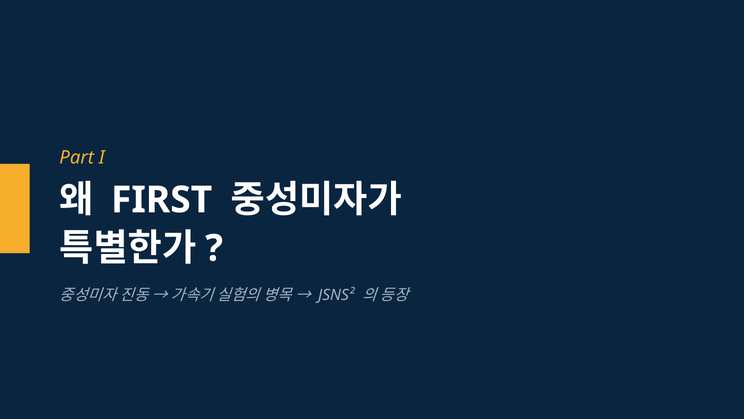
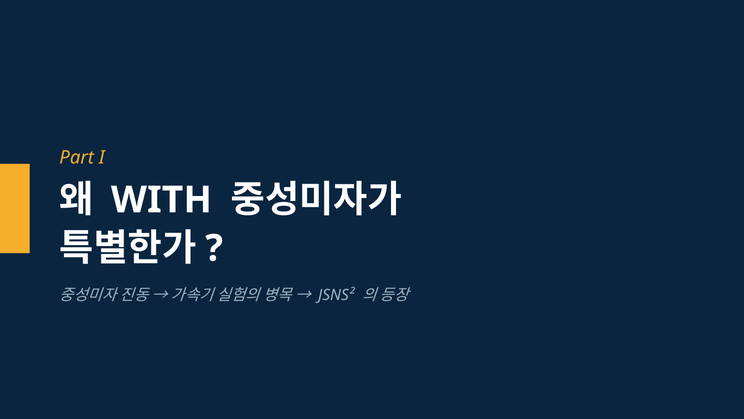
FIRST: FIRST -> WITH
